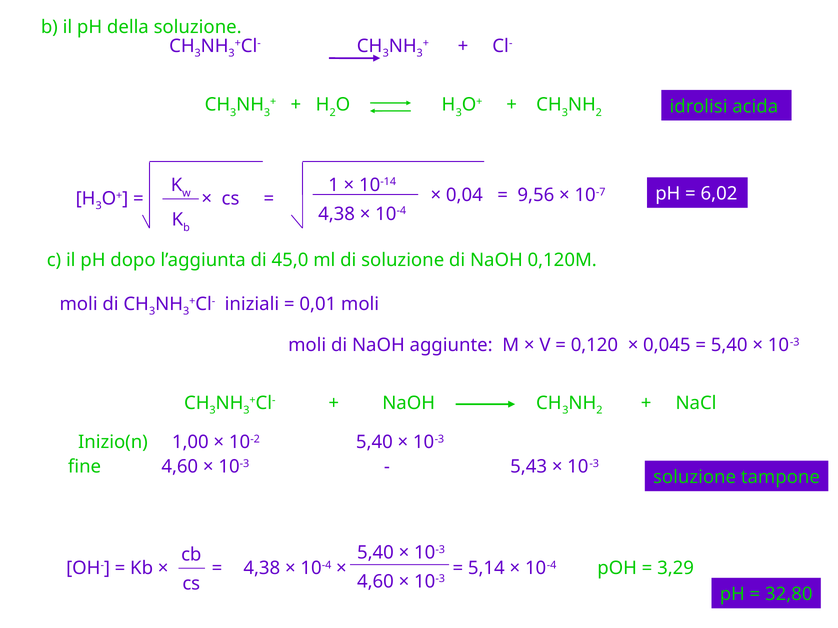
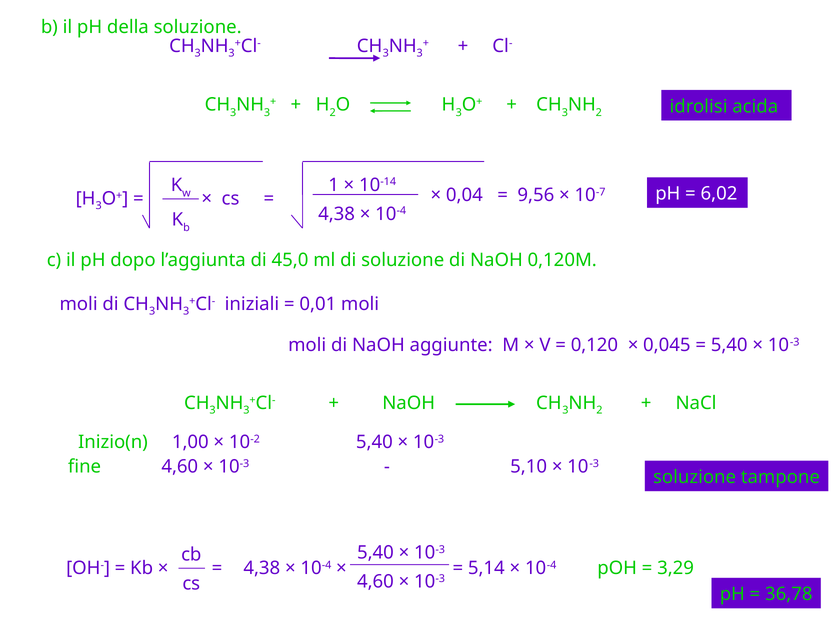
5,43: 5,43 -> 5,10
32,80: 32,80 -> 36,78
